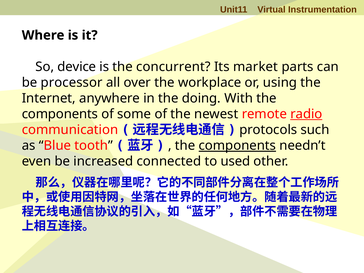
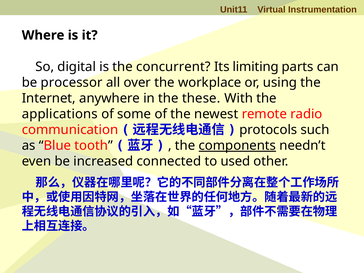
device: device -> digital
market: market -> limiting
doing: doing -> these
components at (60, 114): components -> applications
radio underline: present -> none
